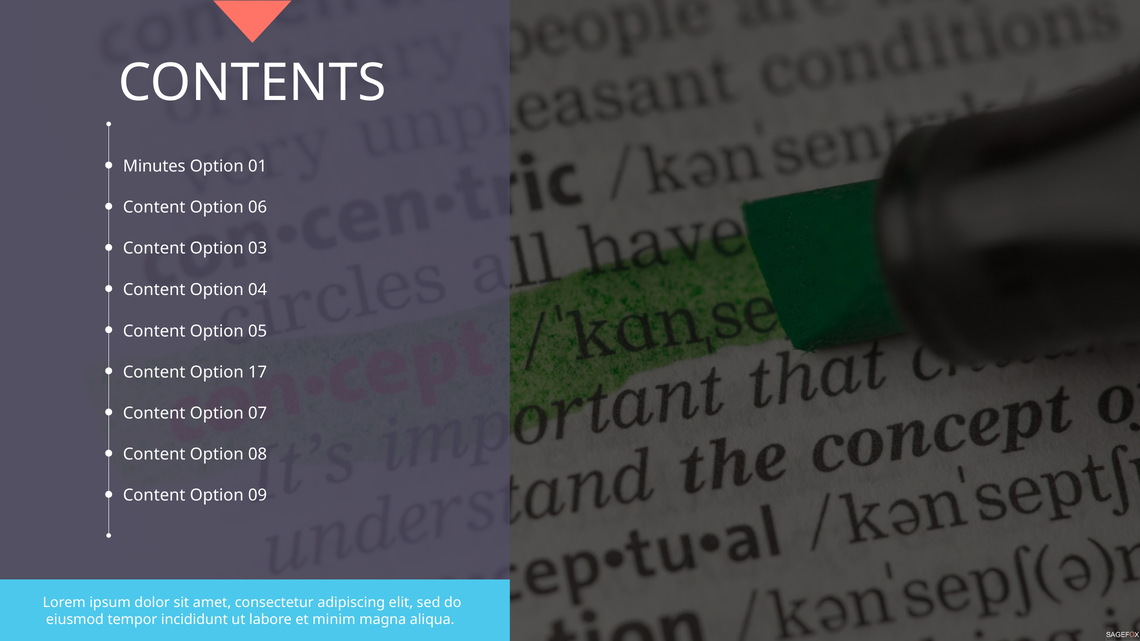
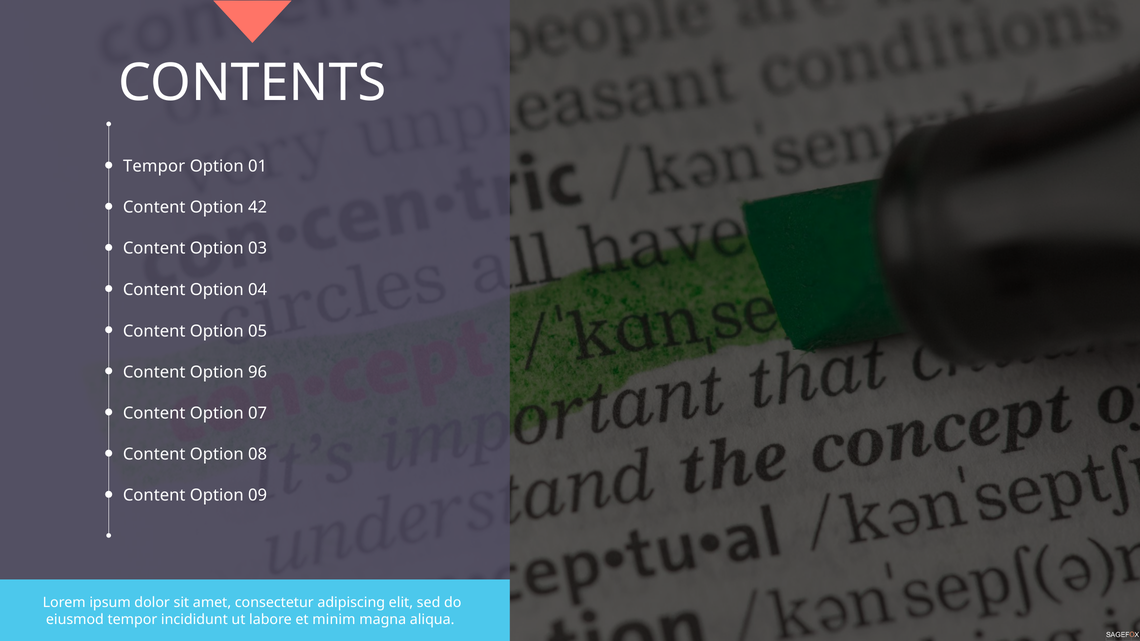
Minutes at (154, 166): Minutes -> Tempor
06: 06 -> 42
17: 17 -> 96
